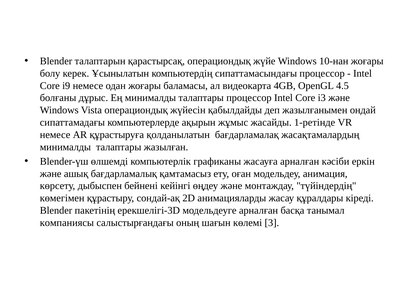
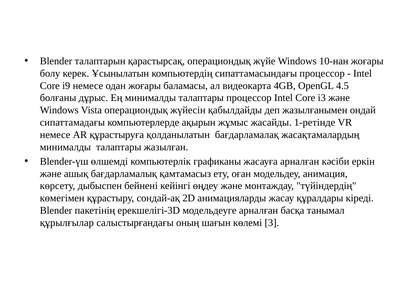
компаниясы: компаниясы -> құрылғылар
